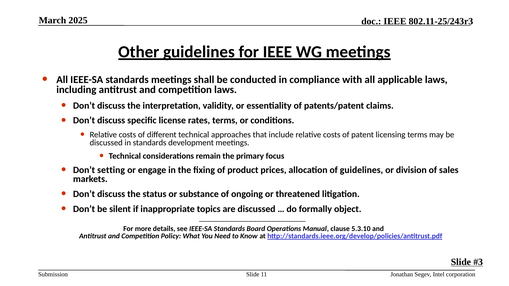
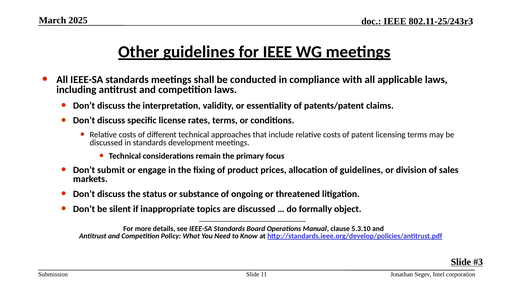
setting: setting -> submit
